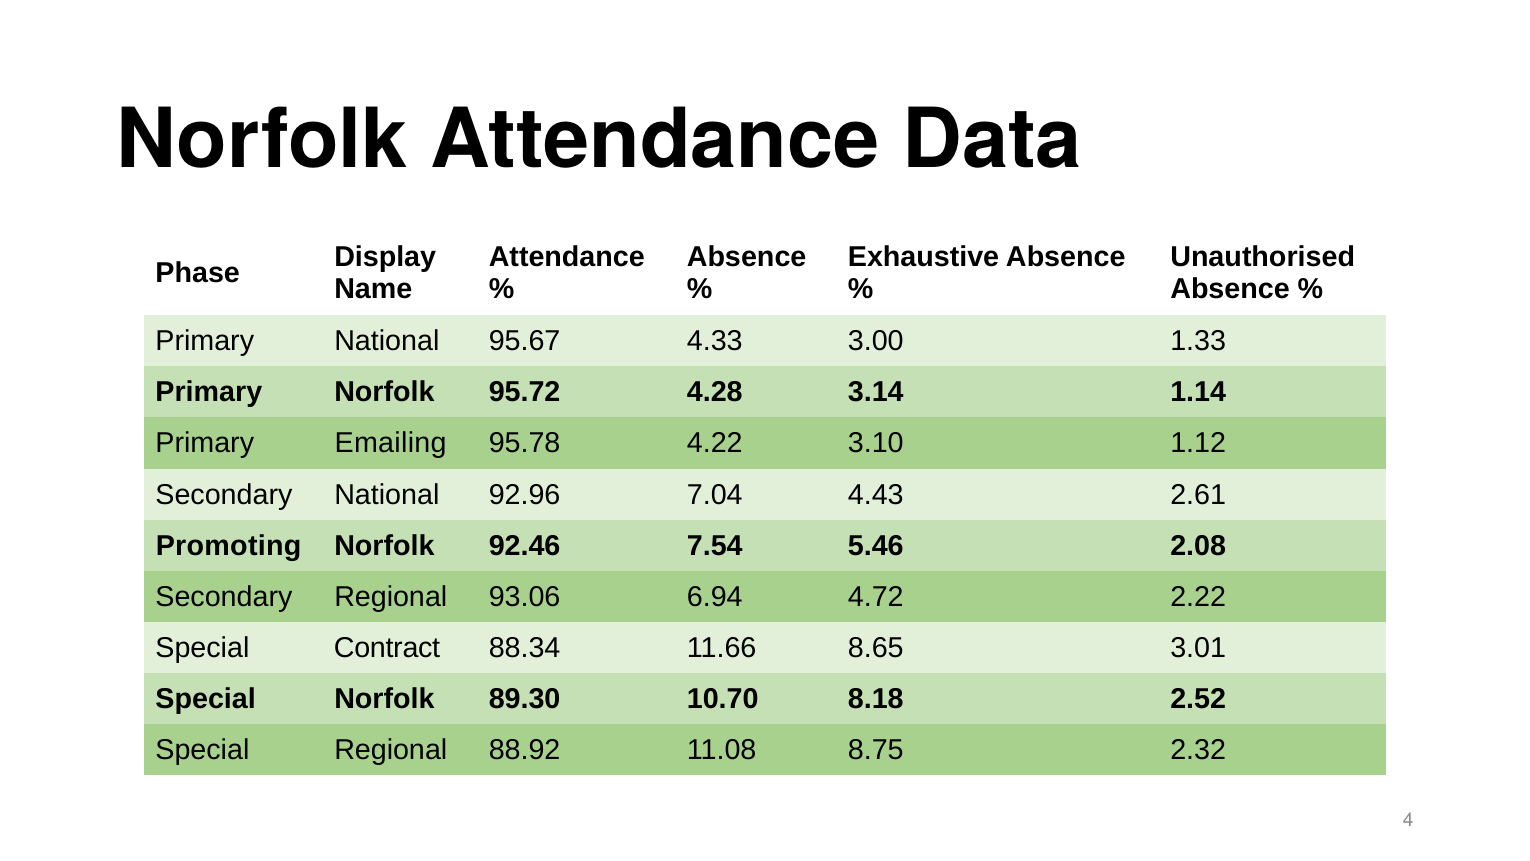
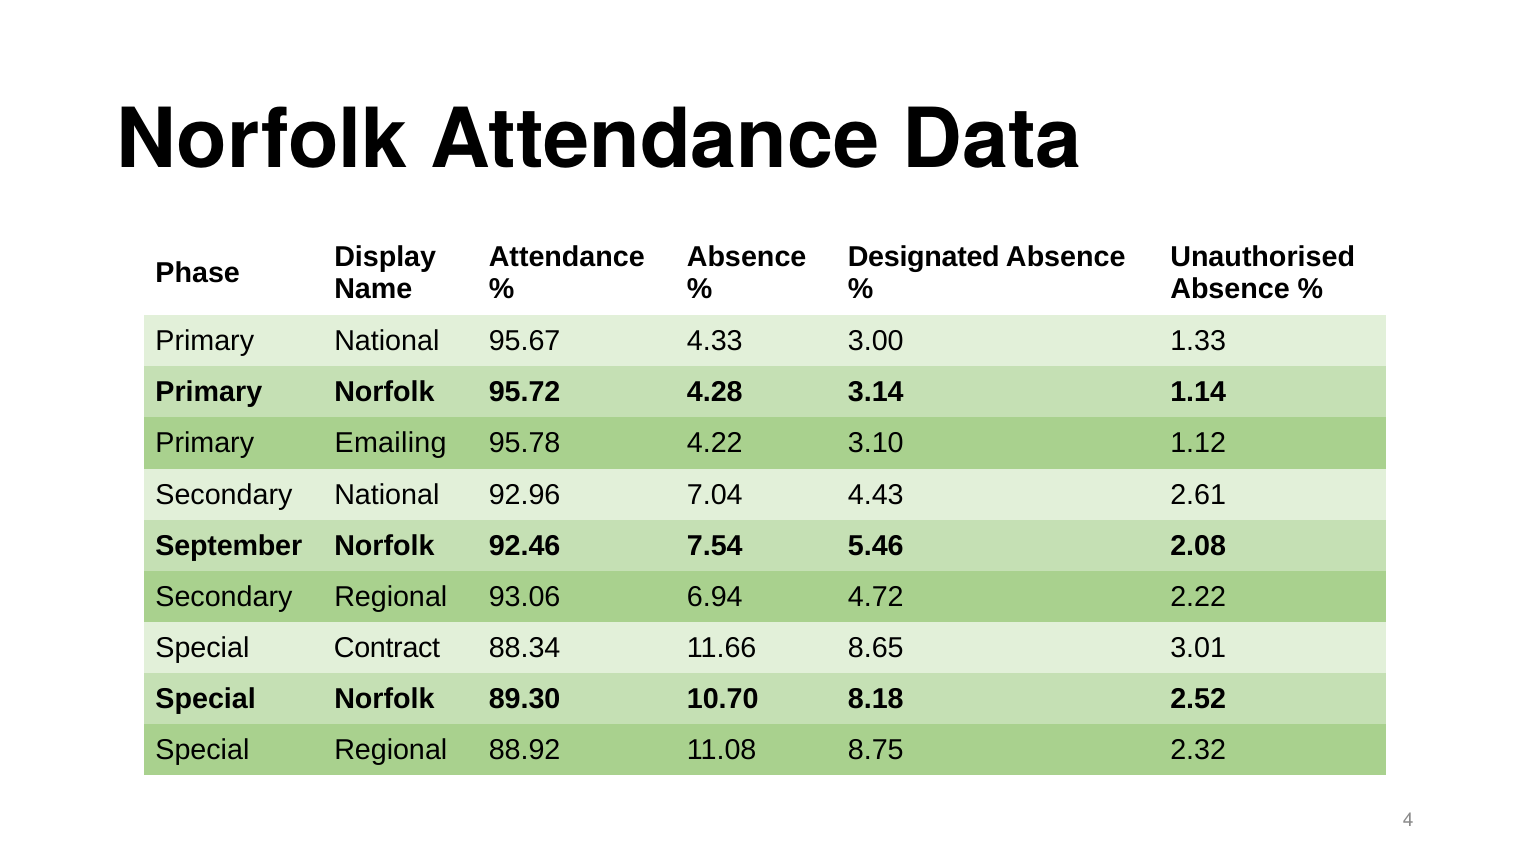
Exhaustive: Exhaustive -> Designated
Promoting: Promoting -> September
